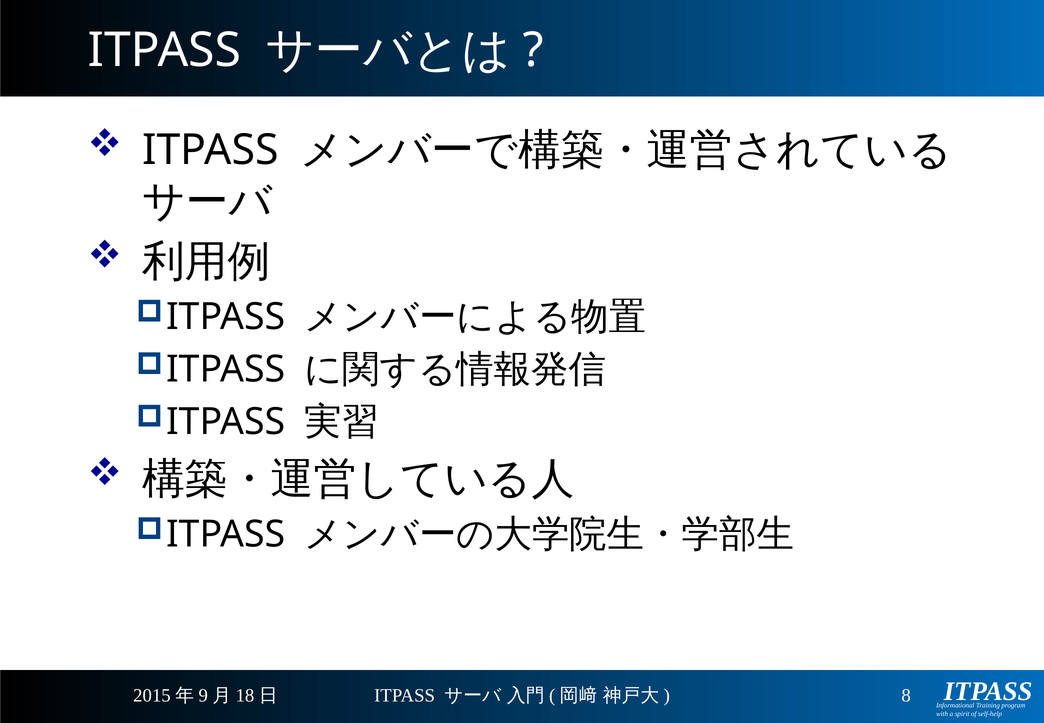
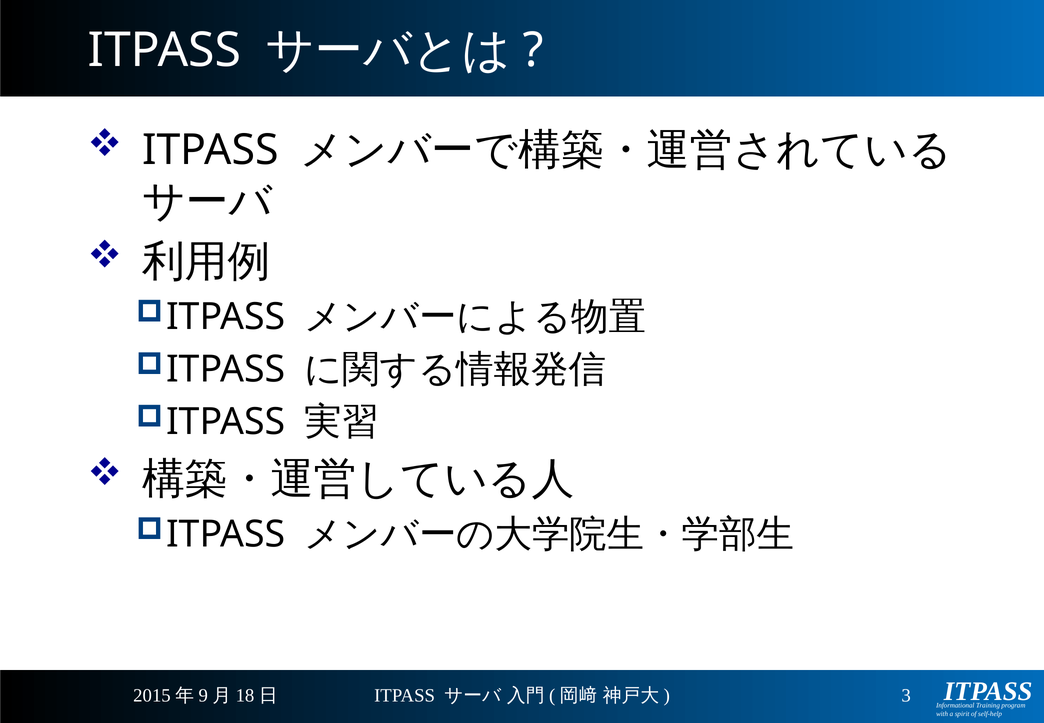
8: 8 -> 3
